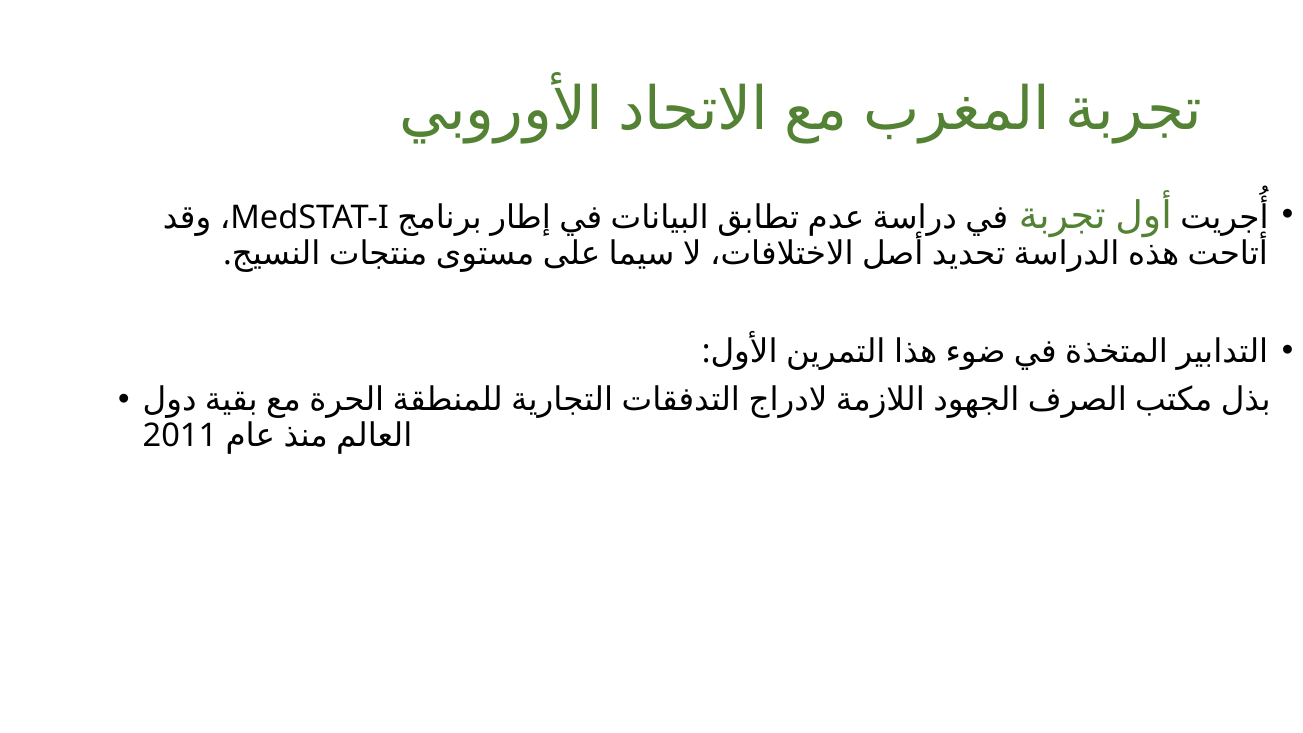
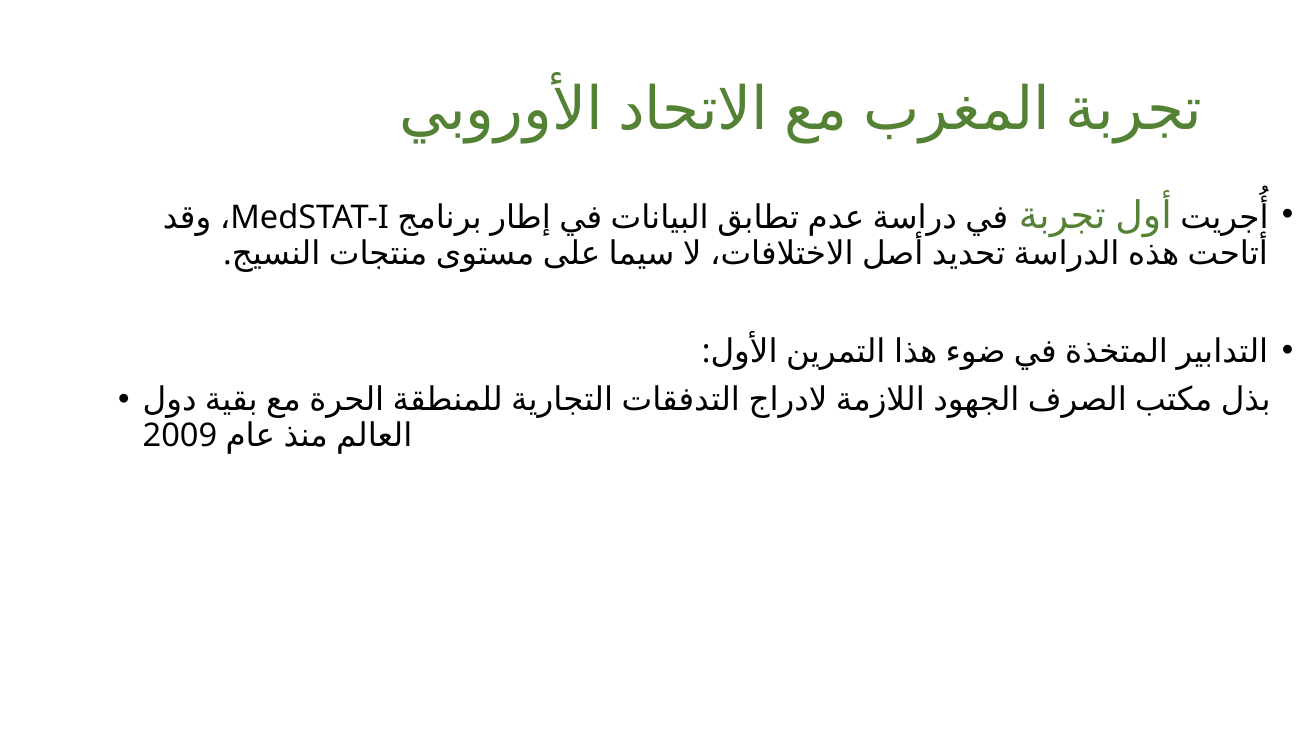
2011: 2011 -> 2009
